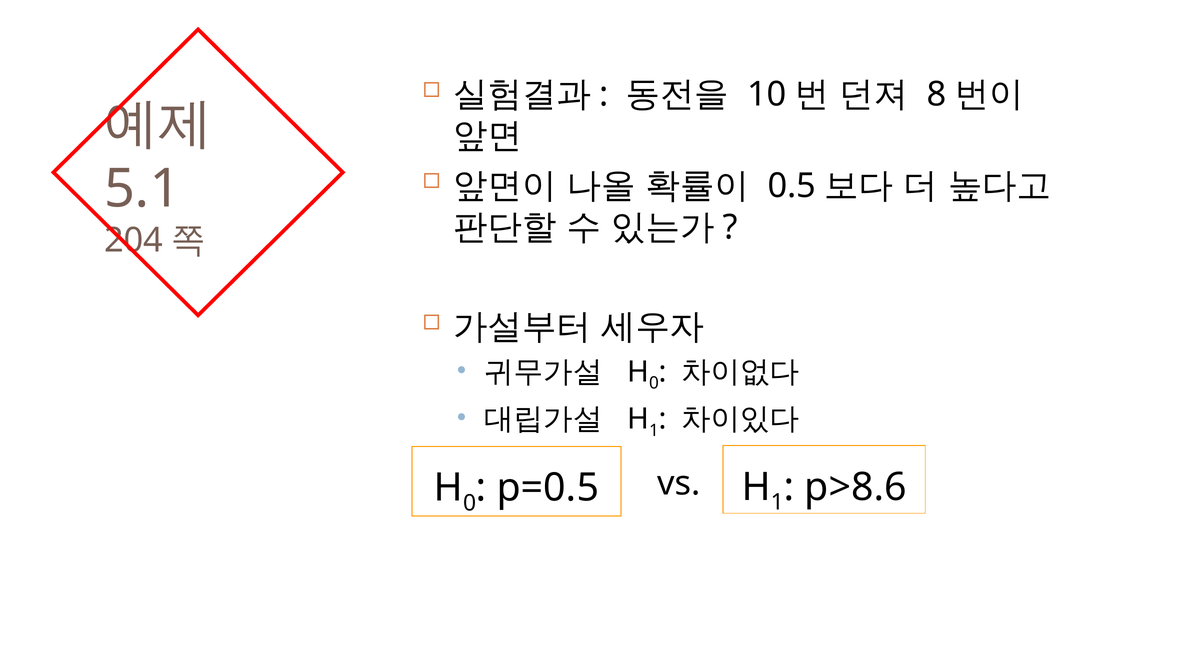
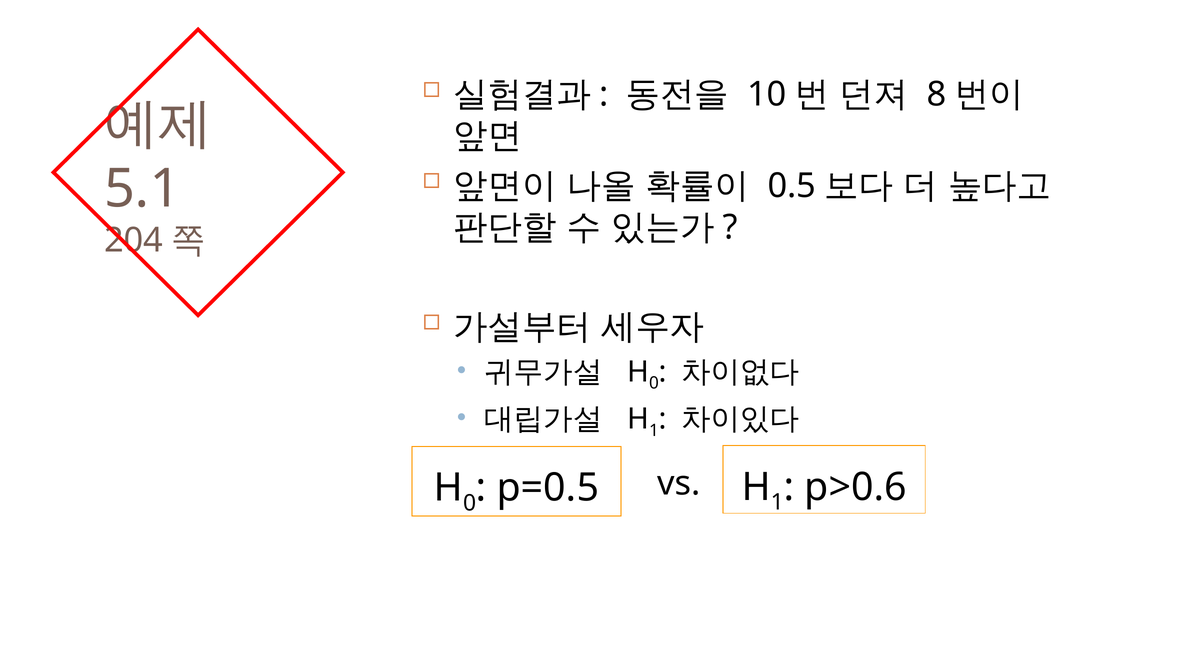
p>8.6: p>8.6 -> p>0.6
